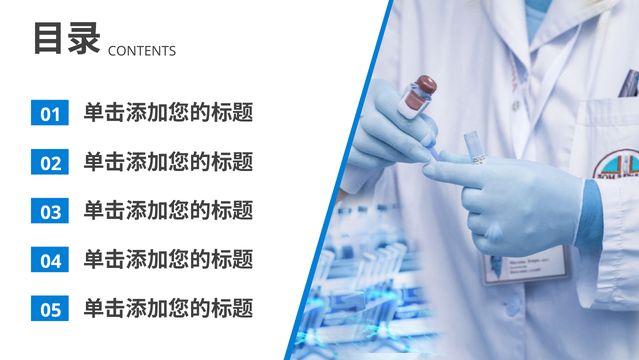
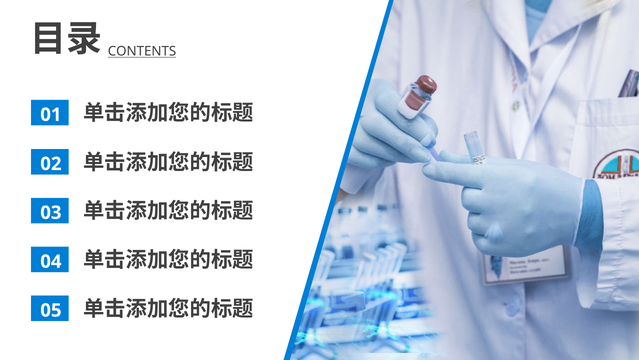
CONTENTS underline: none -> present
